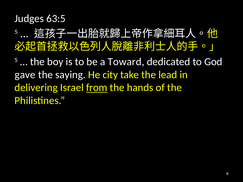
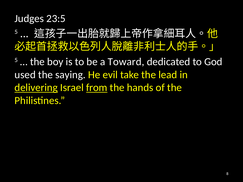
63:5: 63:5 -> 23:5
gave: gave -> used
city: city -> evil
delivering underline: none -> present
